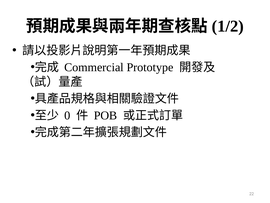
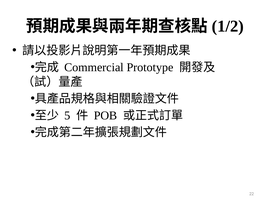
0: 0 -> 5
